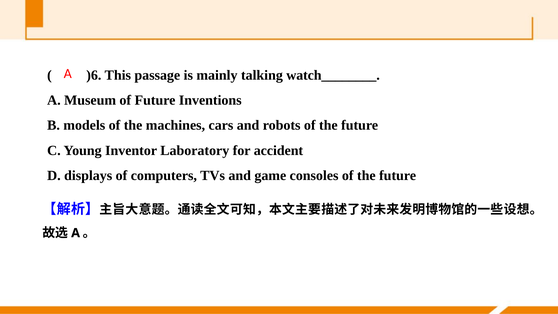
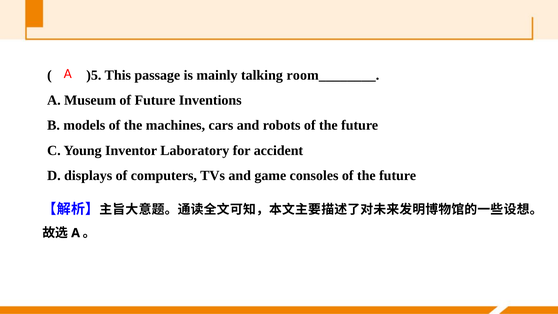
)6: )6 -> )5
watch________: watch________ -> room________
